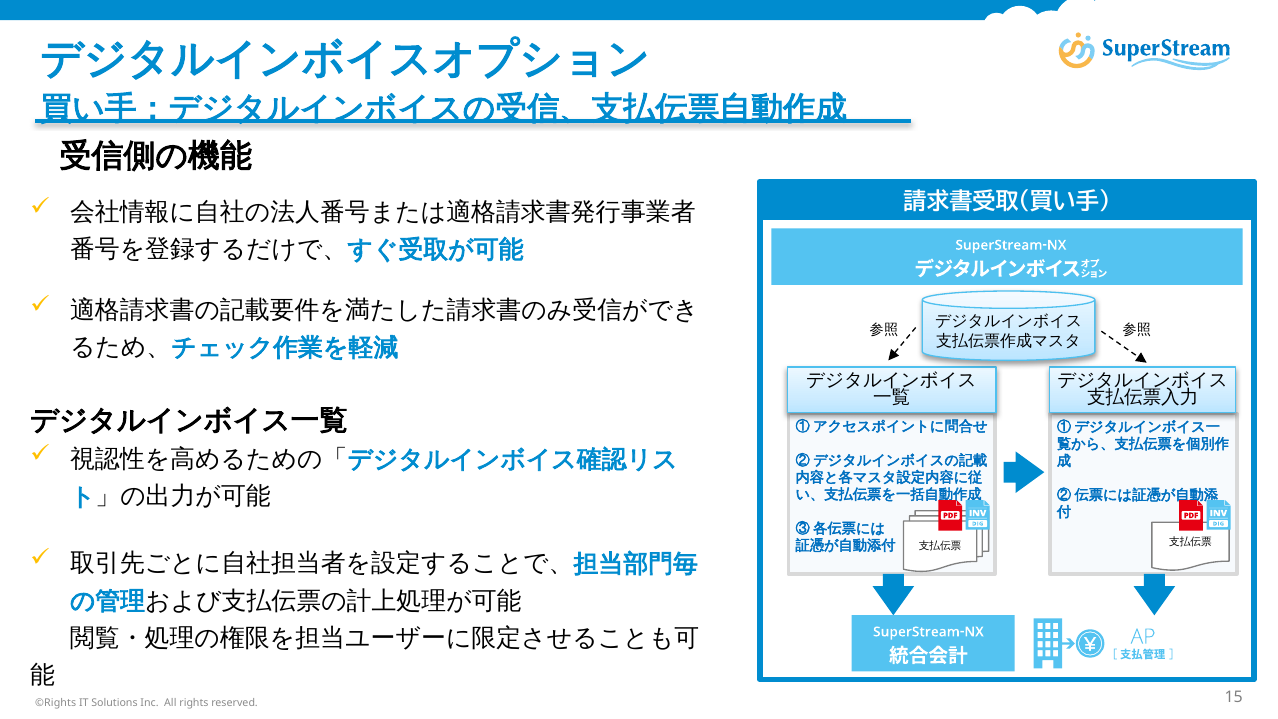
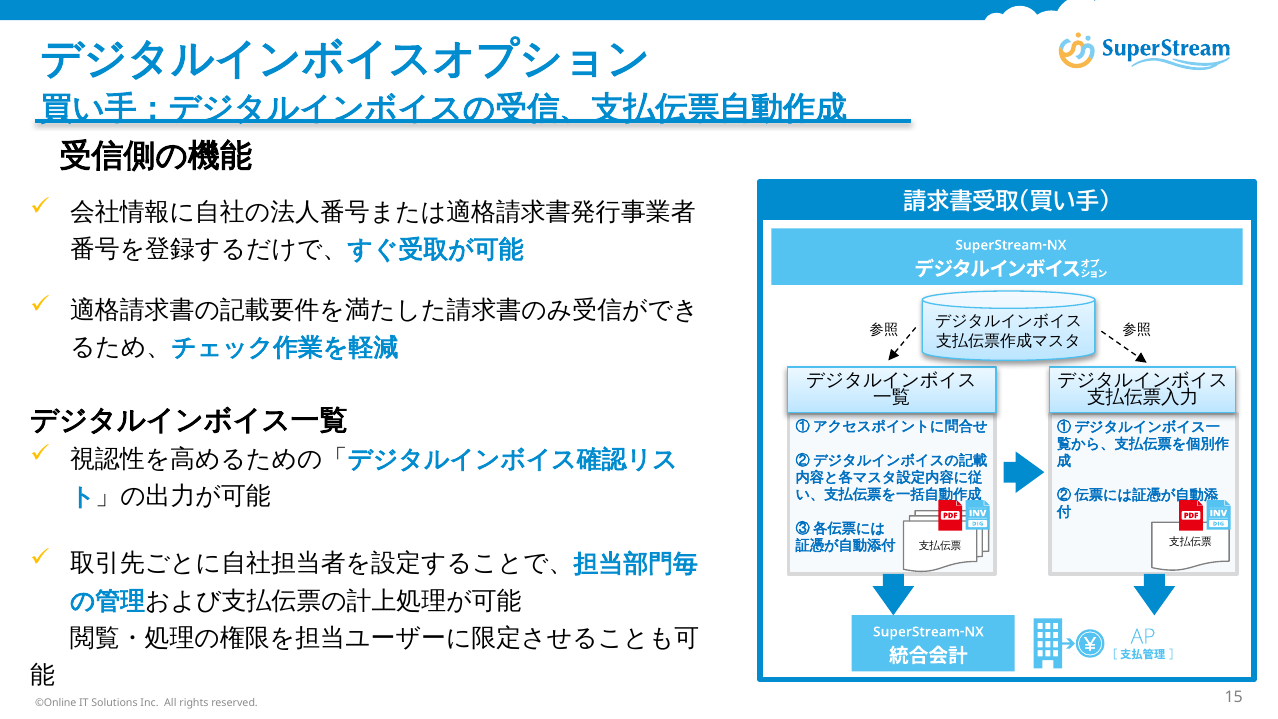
©Rights: ©Rights -> ©Online
